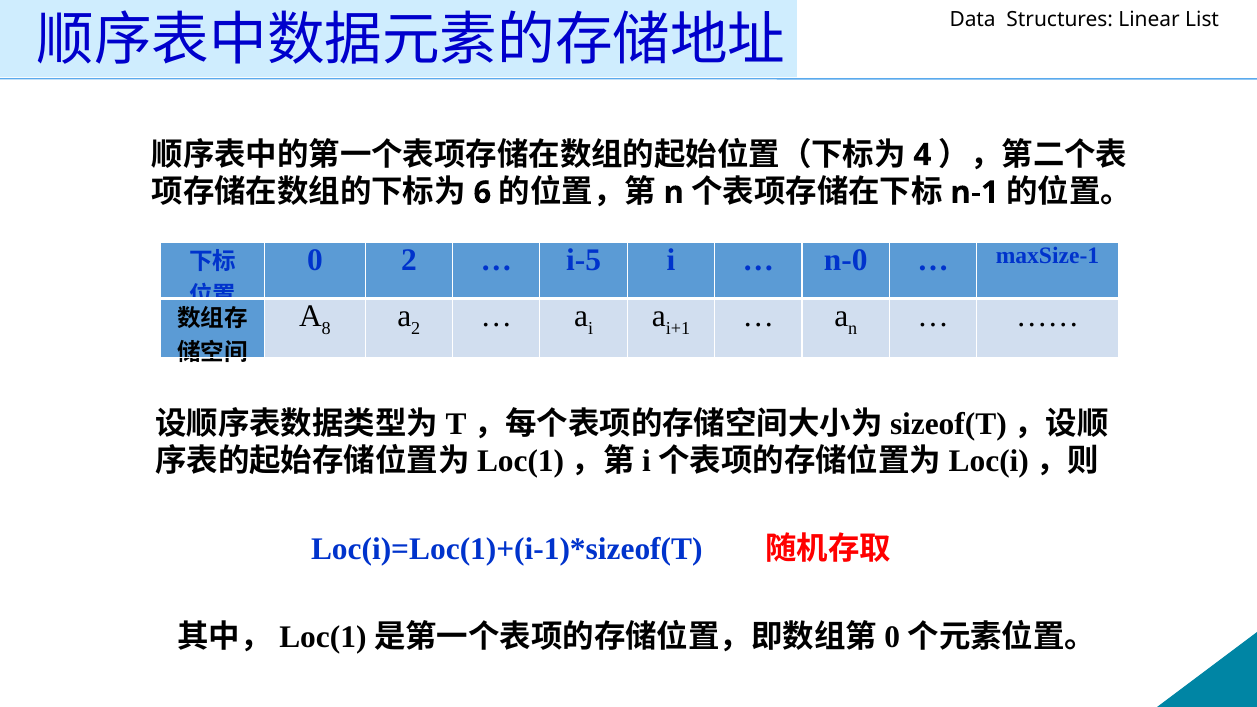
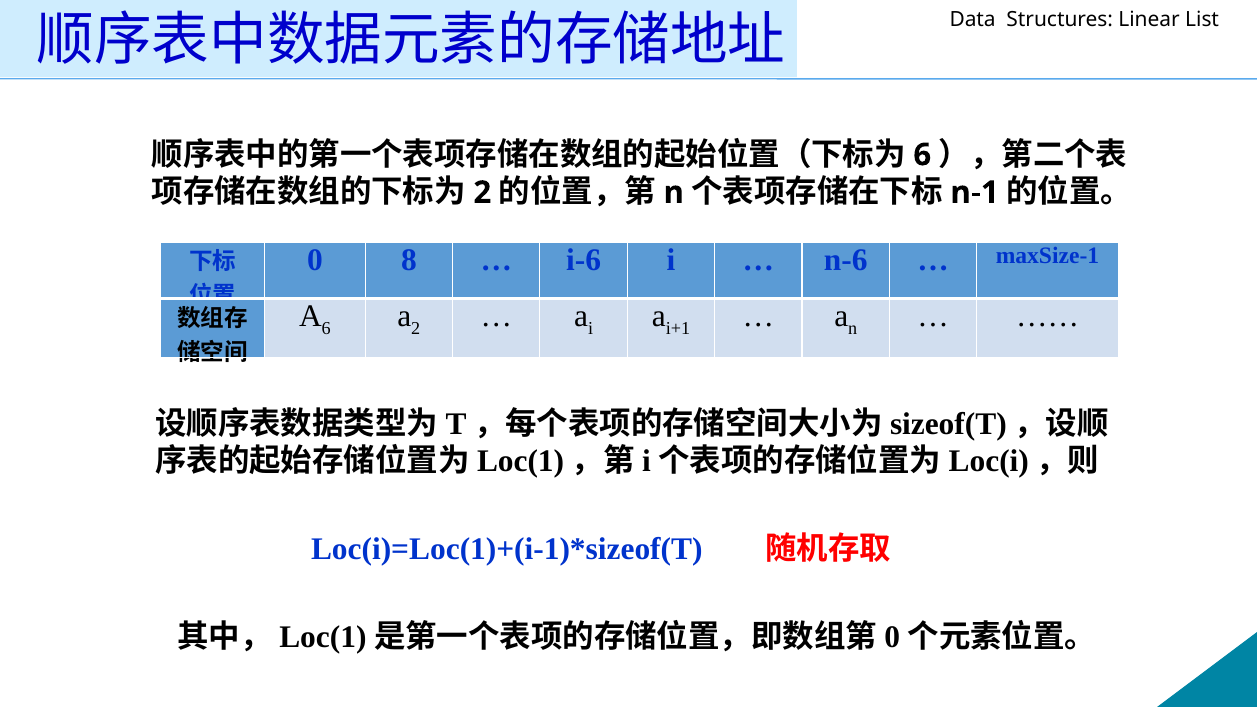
4 at (922, 155): 4 -> 6
6 at (482, 193): 6 -> 2
0 2: 2 -> 8
i-5: i-5 -> i-6
n-0: n-0 -> n-6
8 at (326, 329): 8 -> 6
